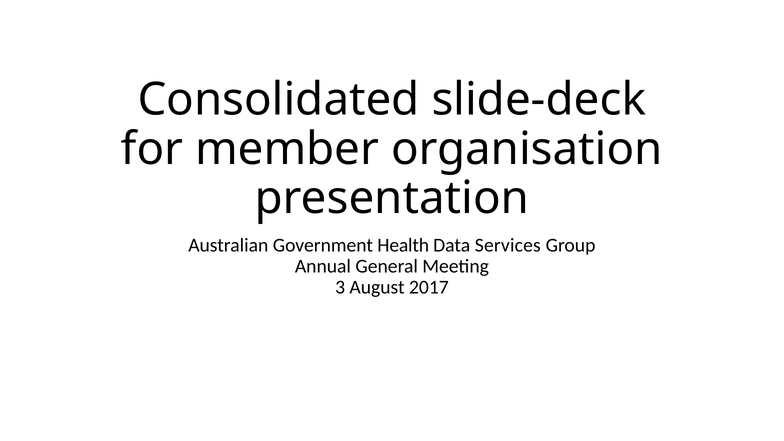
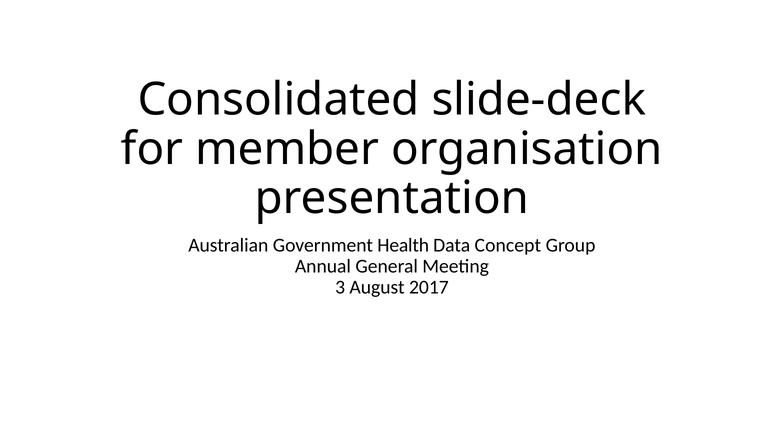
Services: Services -> Concept
